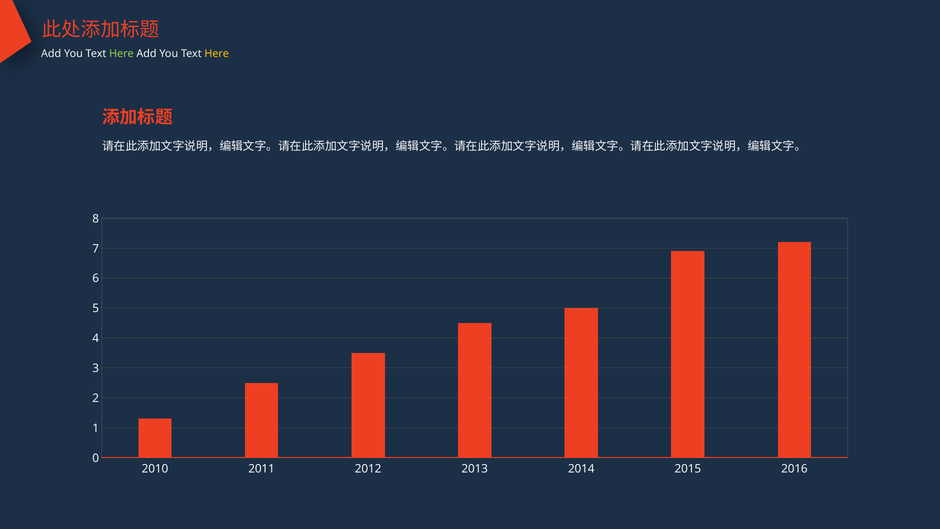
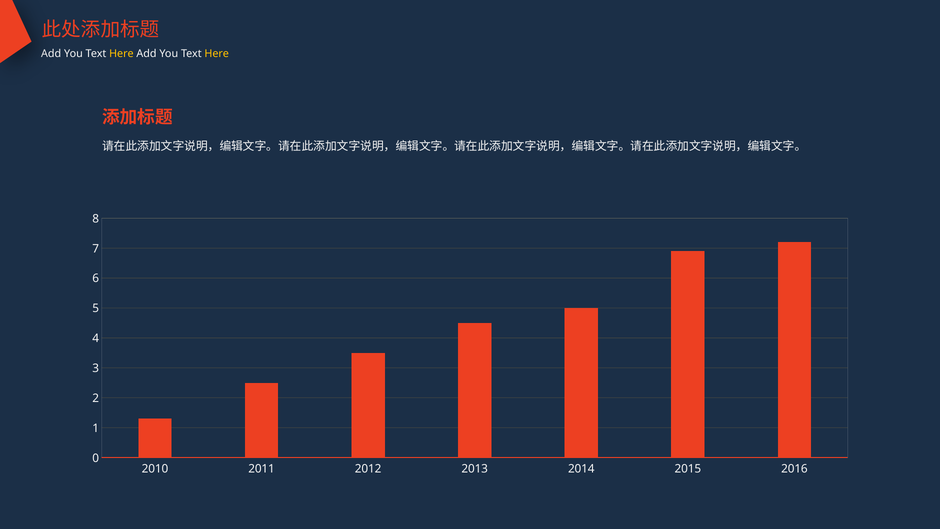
Here at (121, 54) colour: light green -> yellow
